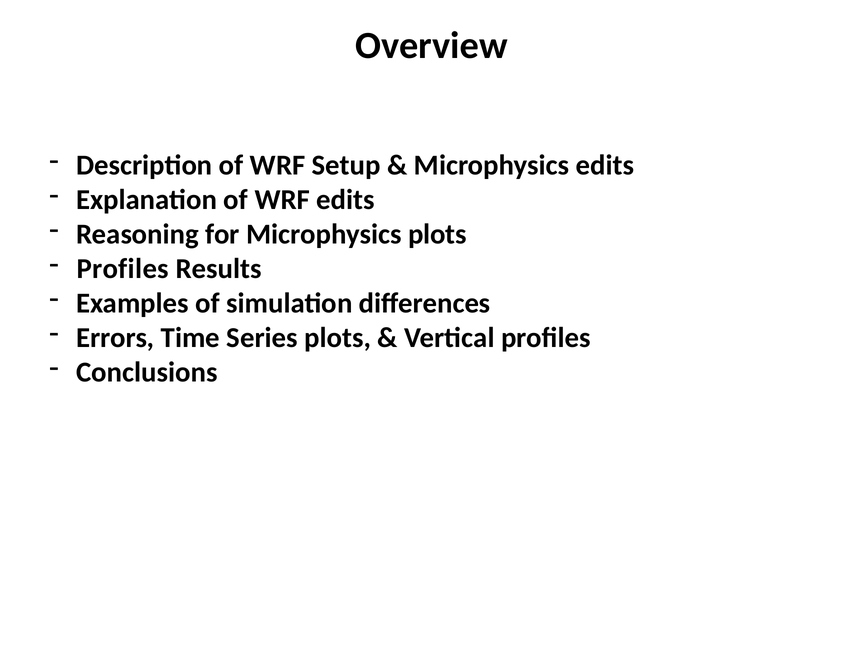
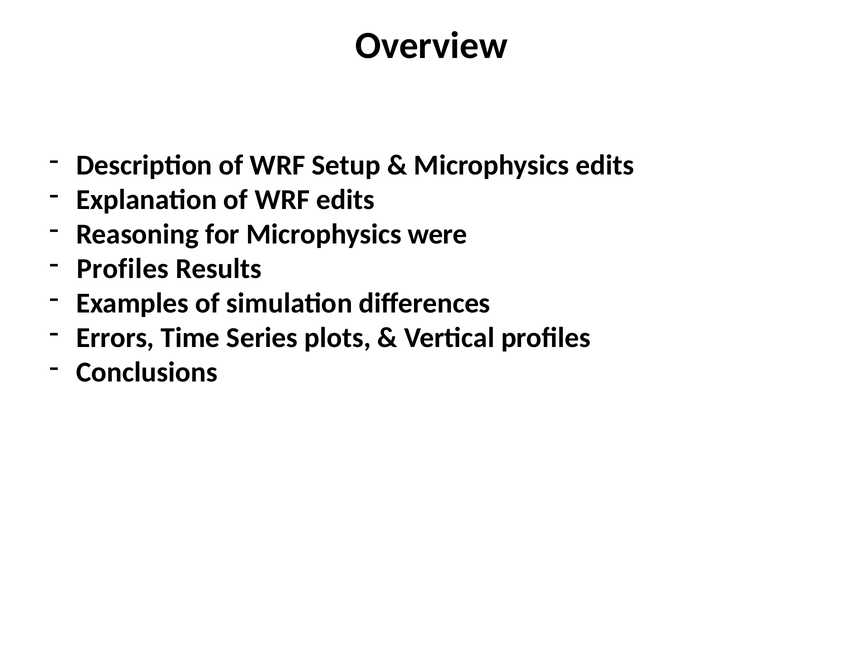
Microphysics plots: plots -> were
